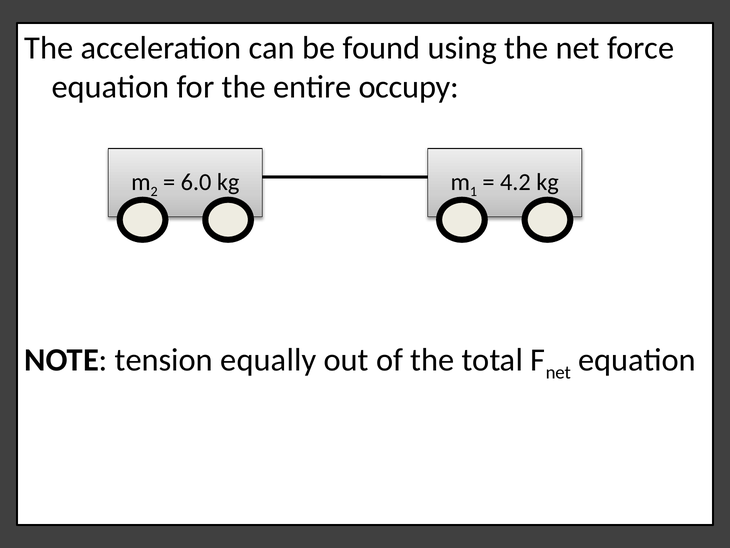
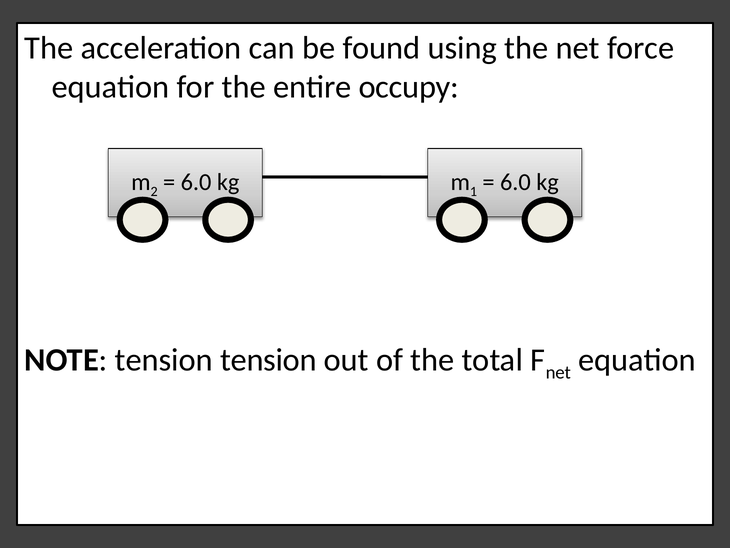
4.2 at (515, 182): 4.2 -> 6.0
tension equally: equally -> tension
